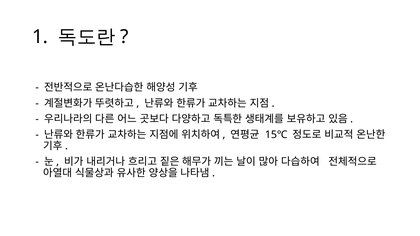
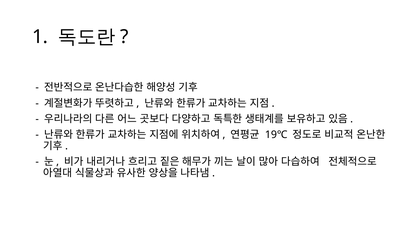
15℃: 15℃ -> 19℃
